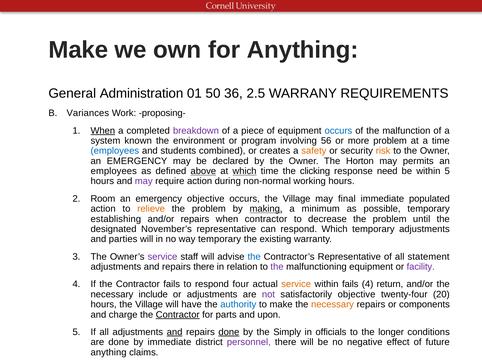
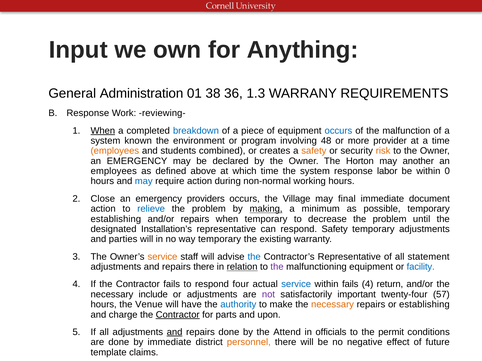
Make at (78, 50): Make -> Input
50: 50 -> 38
2.5: 2.5 -> 1.3
Variances at (88, 113): Variances -> Response
proposing-: proposing- -> reviewing-
breakdown colour: purple -> blue
56: 56 -> 48
more problem: problem -> provider
employees at (115, 151) colour: blue -> orange
permits: permits -> another
above underline: present -> none
which at (245, 171) underline: present -> none
the clicking: clicking -> system
need: need -> labor
within 5: 5 -> 0
may at (144, 181) colour: purple -> blue
Room: Room -> Close
emergency objective: objective -> providers
populated: populated -> document
relieve colour: orange -> blue
when contractor: contractor -> temporary
November’s: November’s -> Installation’s
respond Which: Which -> Safety
service at (162, 257) colour: purple -> orange
relation underline: none -> present
facility colour: purple -> blue
service at (296, 285) colour: orange -> blue
satisfactorily objective: objective -> important
20: 20 -> 57
hours the Village: Village -> Venue
or components: components -> establishing
done at (229, 333) underline: present -> none
Simply: Simply -> Attend
longer: longer -> permit
personnel colour: purple -> orange
anything at (109, 353): anything -> template
